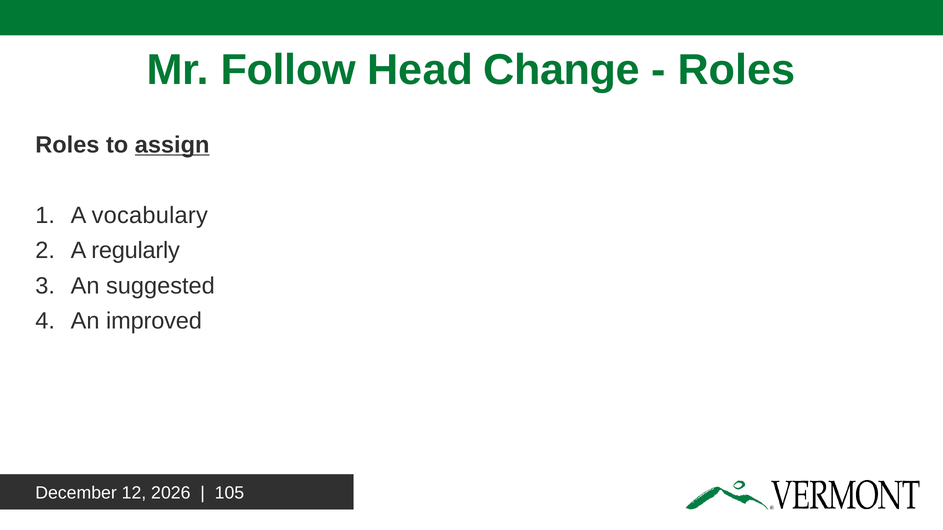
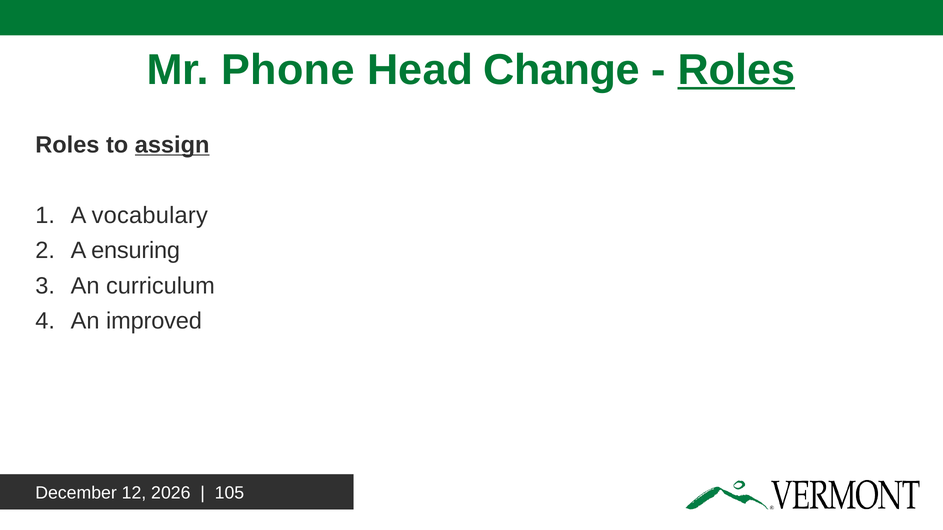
Follow: Follow -> Phone
Roles at (736, 70) underline: none -> present
regularly: regularly -> ensuring
suggested: suggested -> curriculum
